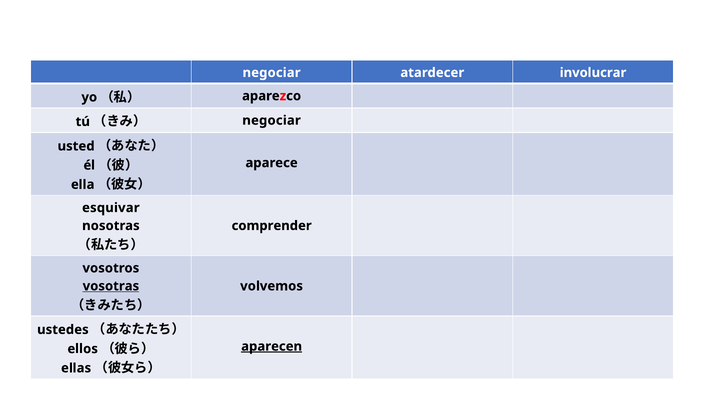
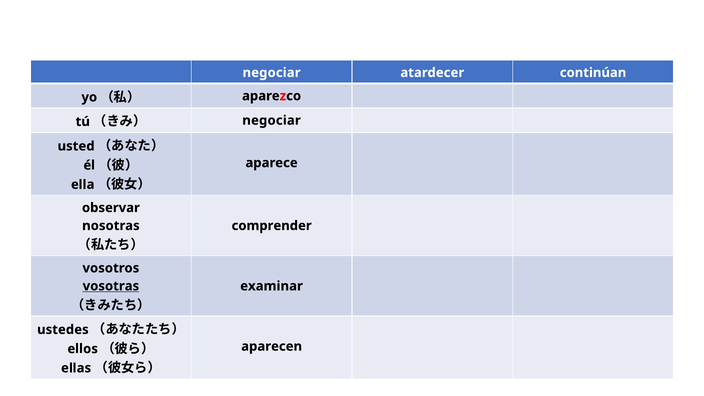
involucrar: involucrar -> continúan
esquivar: esquivar -> observar
volvemos: volvemos -> examinar
aparecen underline: present -> none
